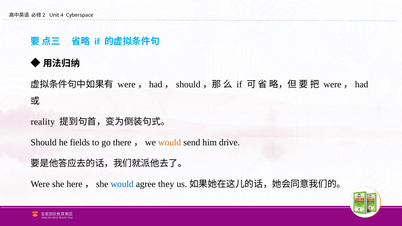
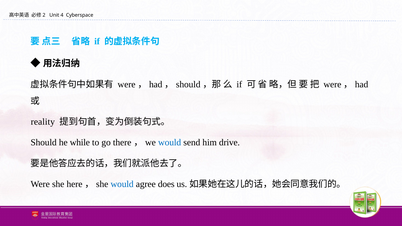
fields: fields -> while
would at (170, 143) colour: orange -> blue
they: they -> does
